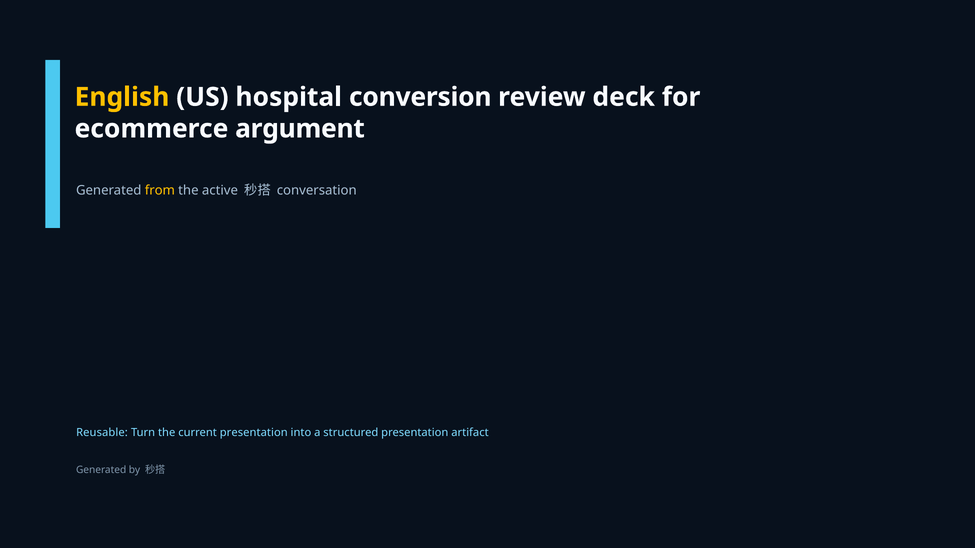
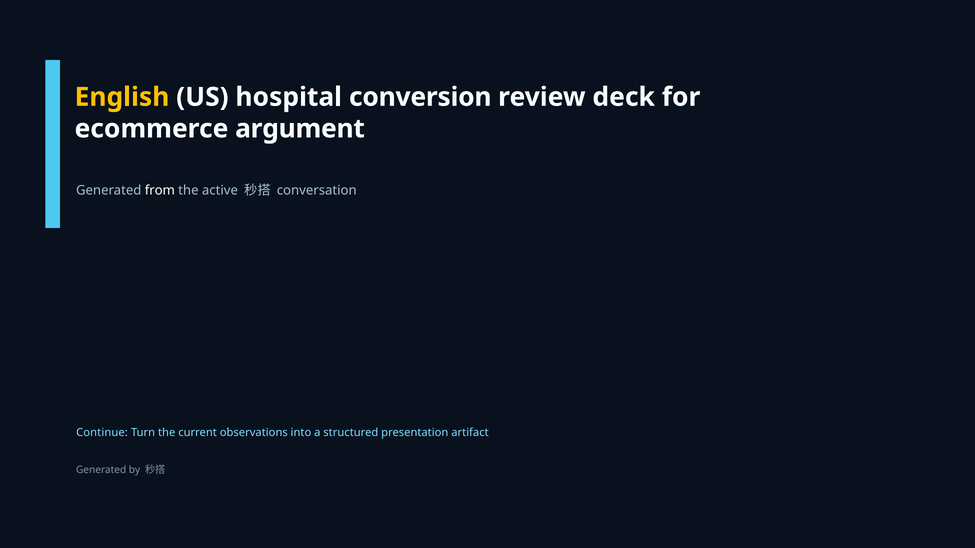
from colour: yellow -> white
Reusable: Reusable -> Continue
current presentation: presentation -> observations
